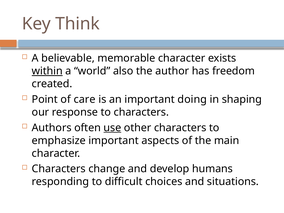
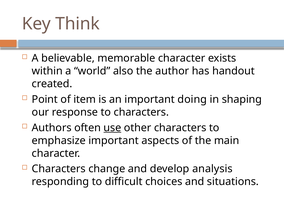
within underline: present -> none
freedom: freedom -> handout
care: care -> item
humans: humans -> analysis
